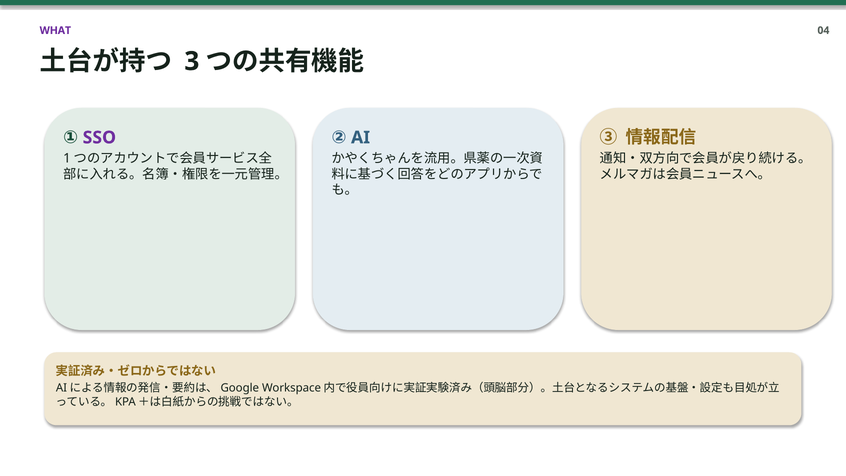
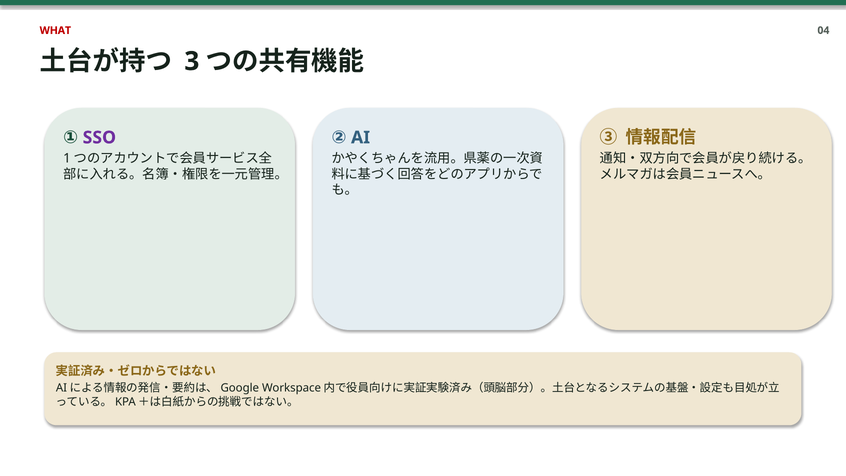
WHAT colour: purple -> red
